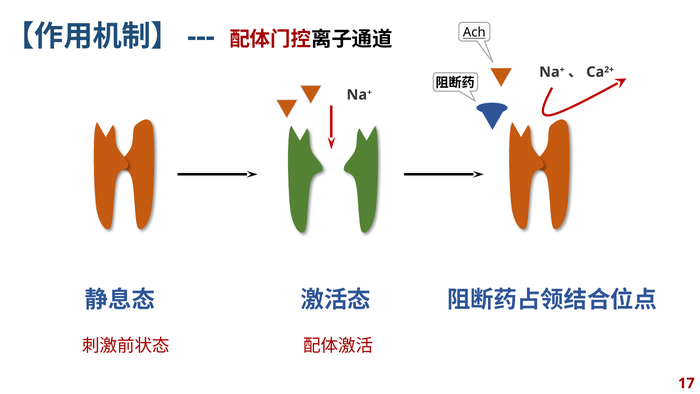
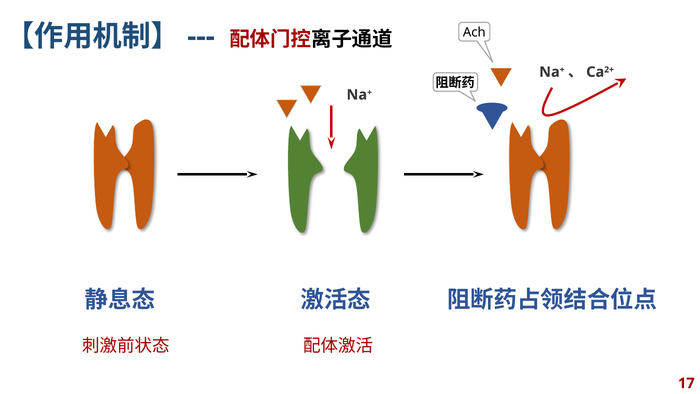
Ach underline: present -> none
